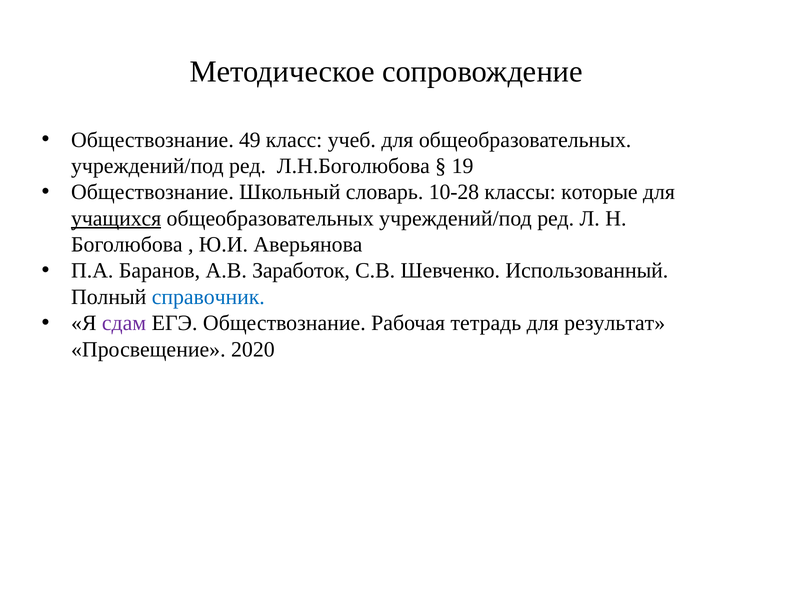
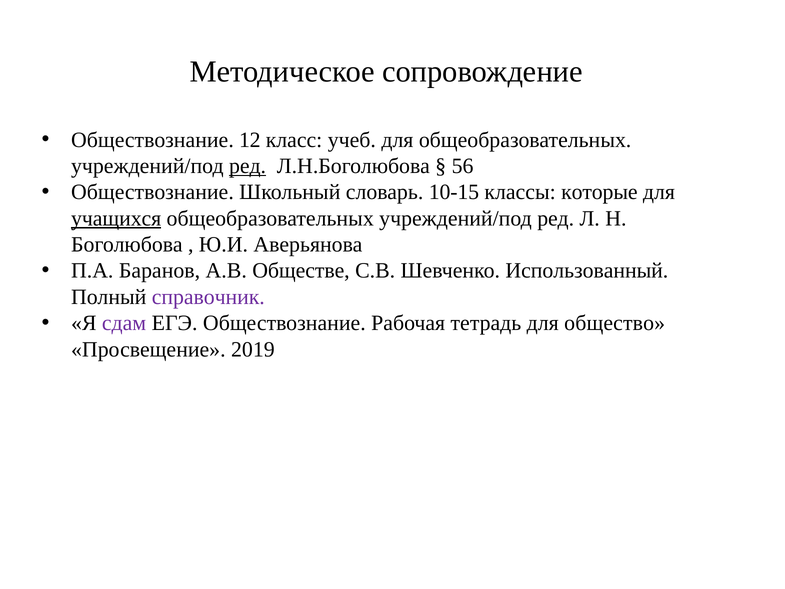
49: 49 -> 12
ред at (248, 166) underline: none -> present
19: 19 -> 56
10-28: 10-28 -> 10-15
Заработок: Заработок -> Обществе
справочник colour: blue -> purple
результат: результат -> общество
2020: 2020 -> 2019
